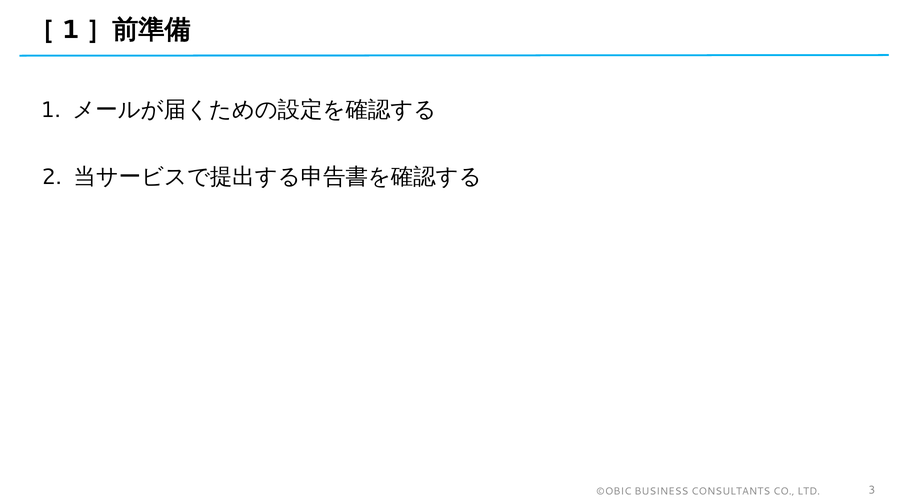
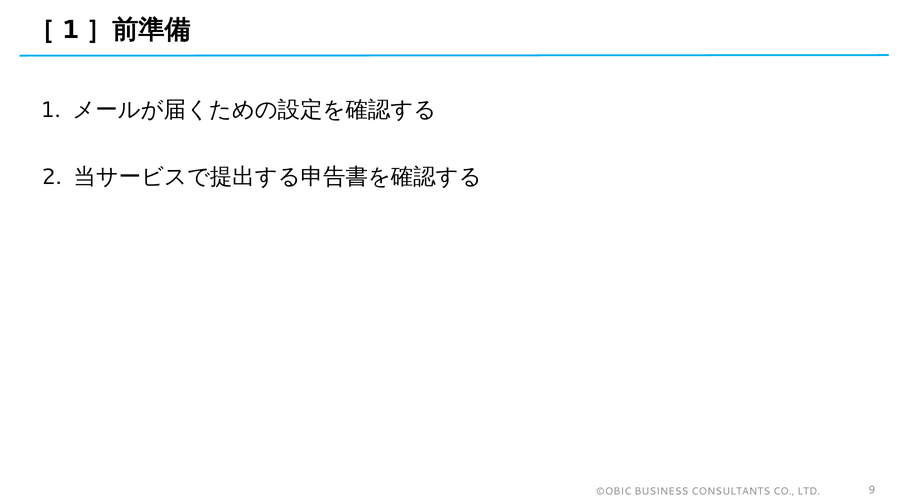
3: 3 -> 9
